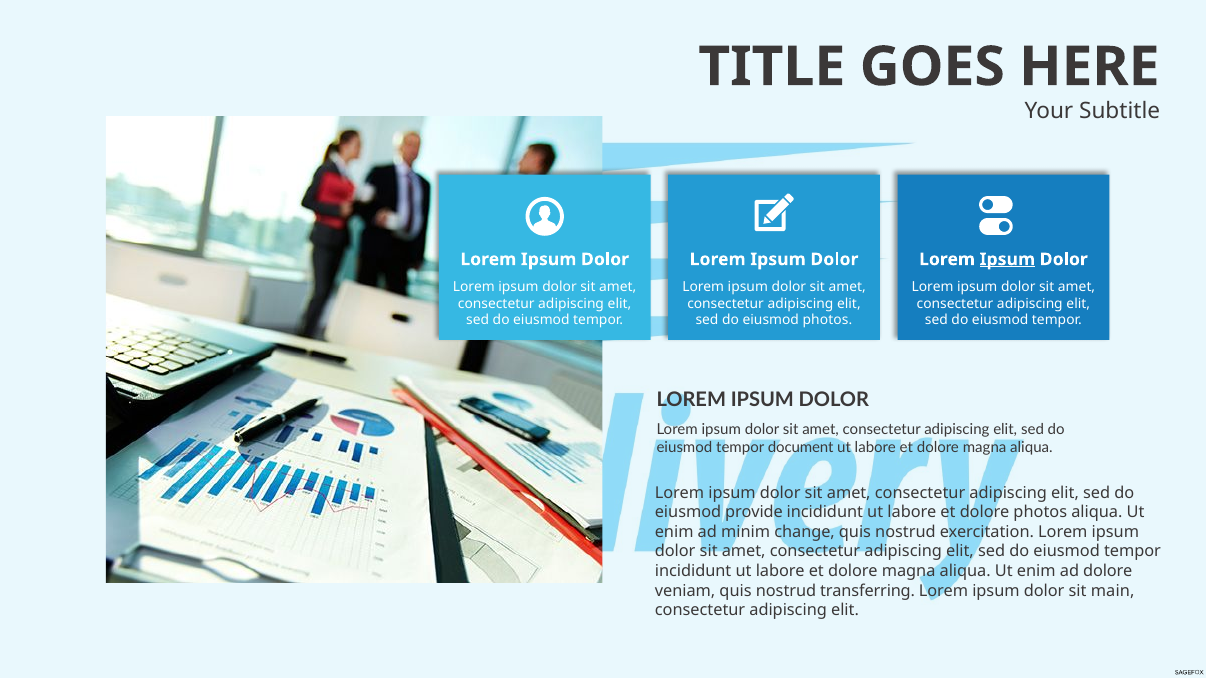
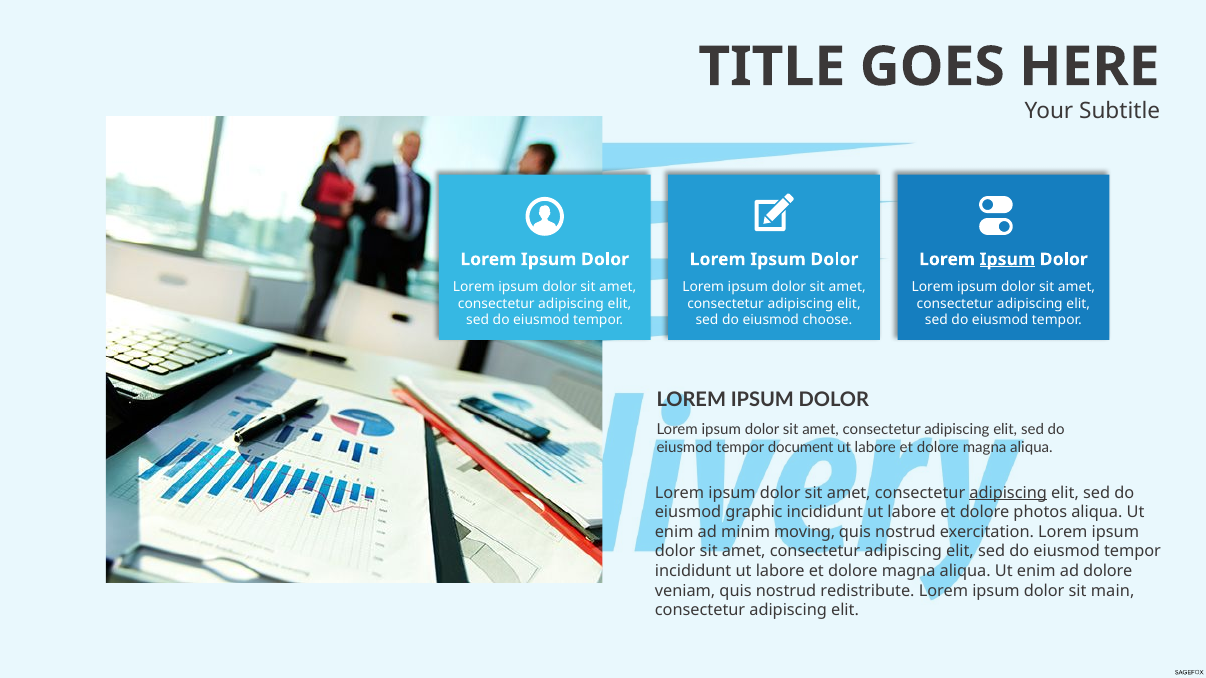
eiusmod photos: photos -> choose
adipiscing at (1008, 493) underline: none -> present
provide: provide -> graphic
change: change -> moving
transferring: transferring -> redistribute
